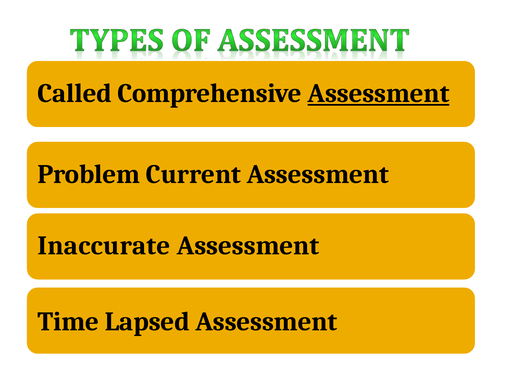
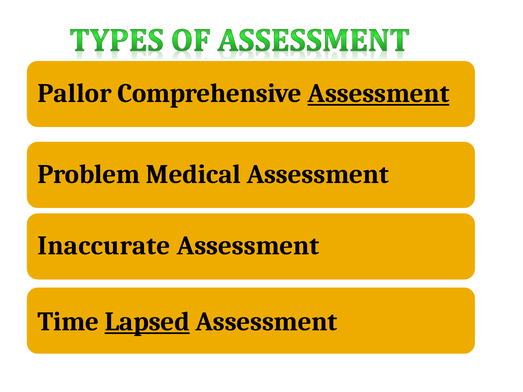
Called: Called -> Pallor
Current: Current -> Medical
Lapsed underline: none -> present
